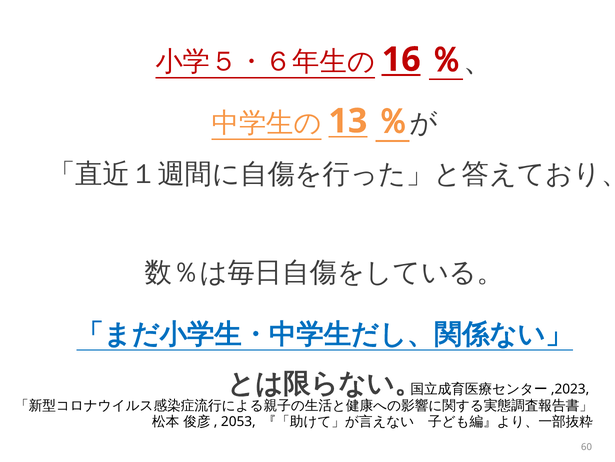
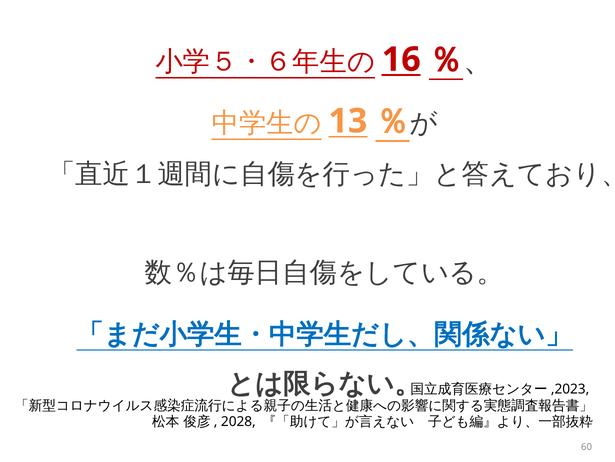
2053: 2053 -> 2028
